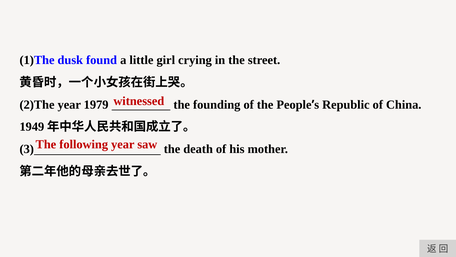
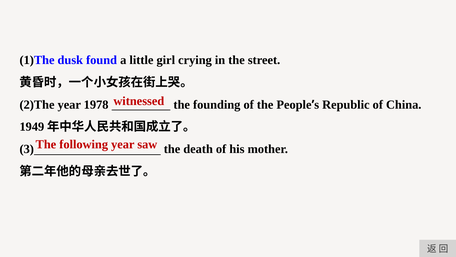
1979: 1979 -> 1978
